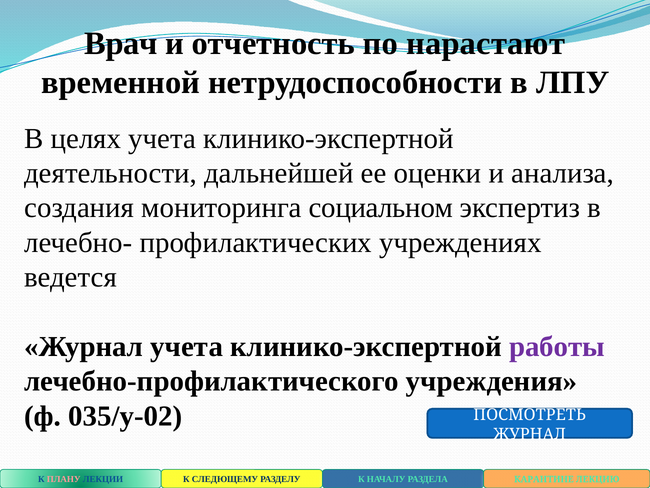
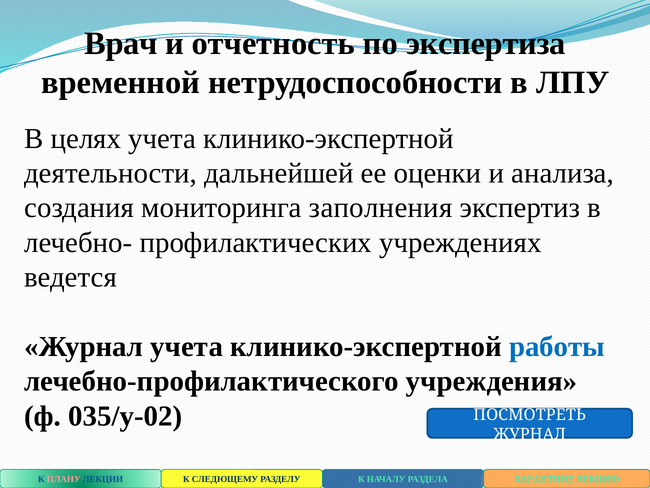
нарастают: нарастают -> экспертиза
социальном: социальном -> заполнения
работы colour: purple -> blue
